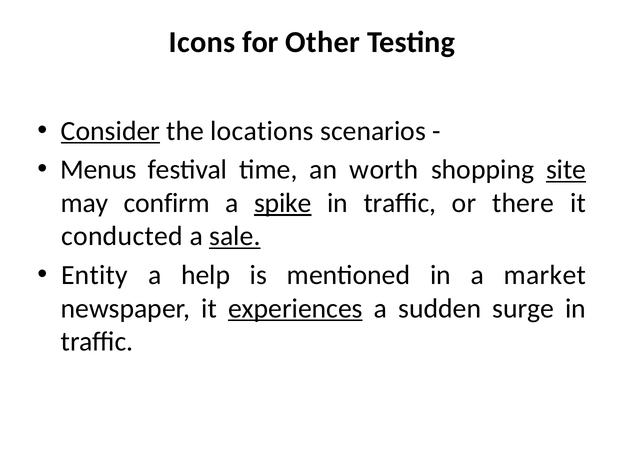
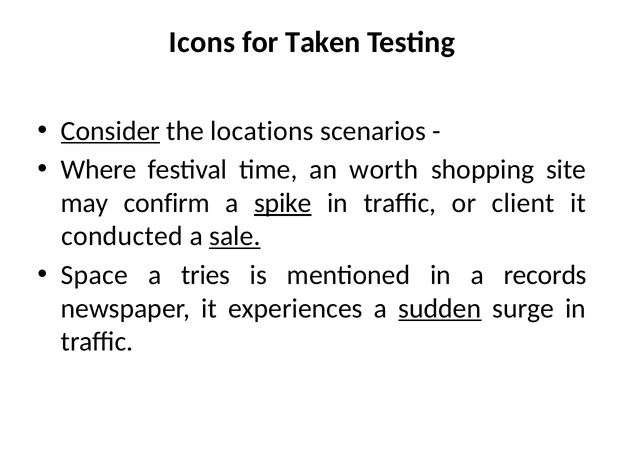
Other: Other -> Taken
Menus: Menus -> Where
site underline: present -> none
there: there -> client
Entity: Entity -> Space
help: help -> tries
market: market -> records
experiences underline: present -> none
sudden underline: none -> present
